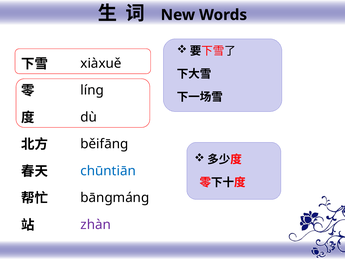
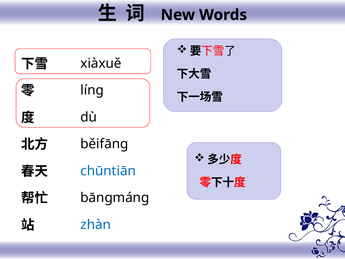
zhàn colour: purple -> blue
